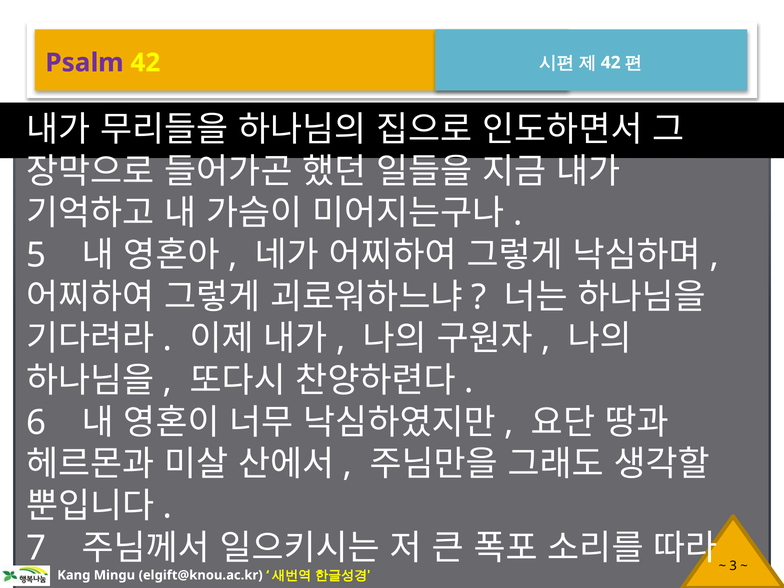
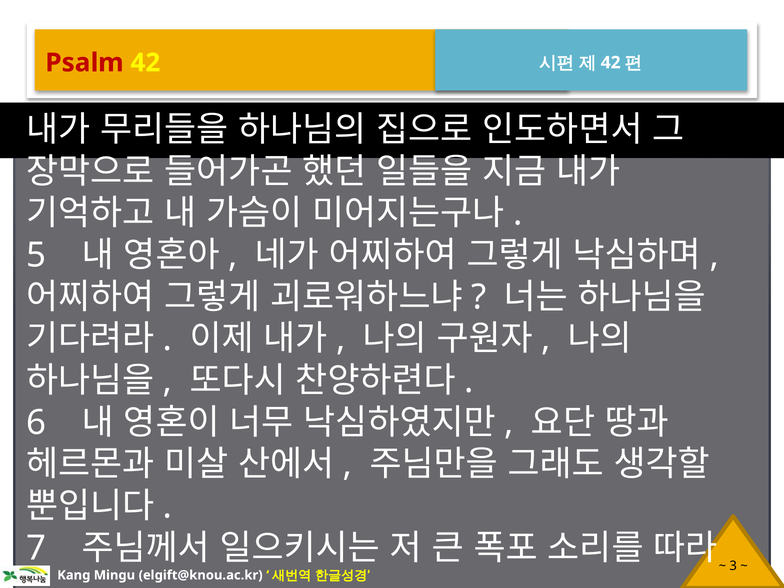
Psalm colour: purple -> red
